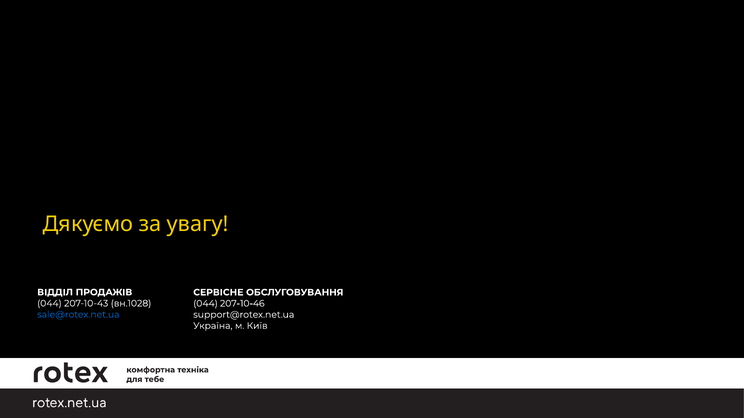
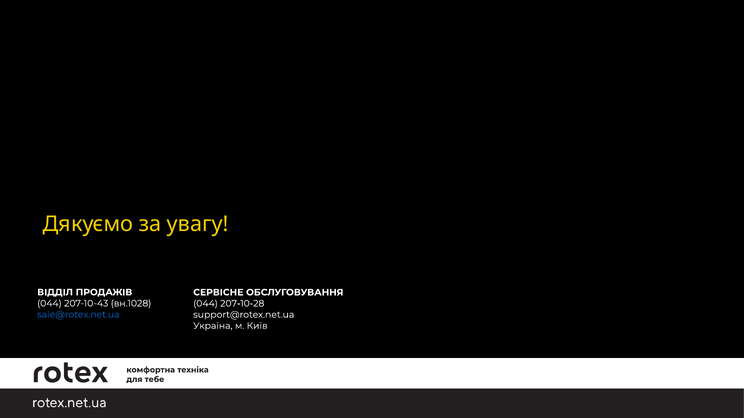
207-10-46: 207-10-46 -> 207-10-28
